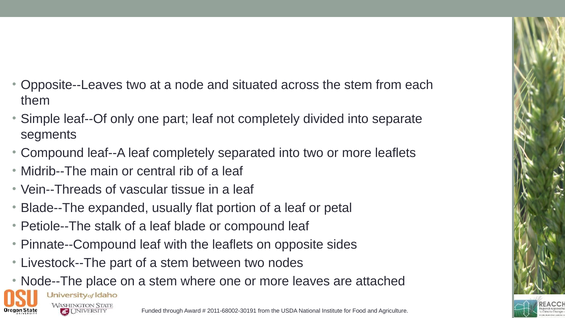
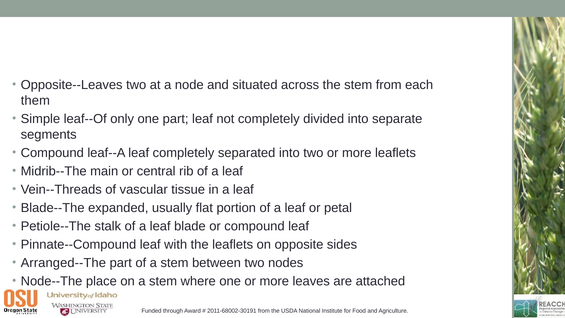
Livestock--The: Livestock--The -> Arranged--The
